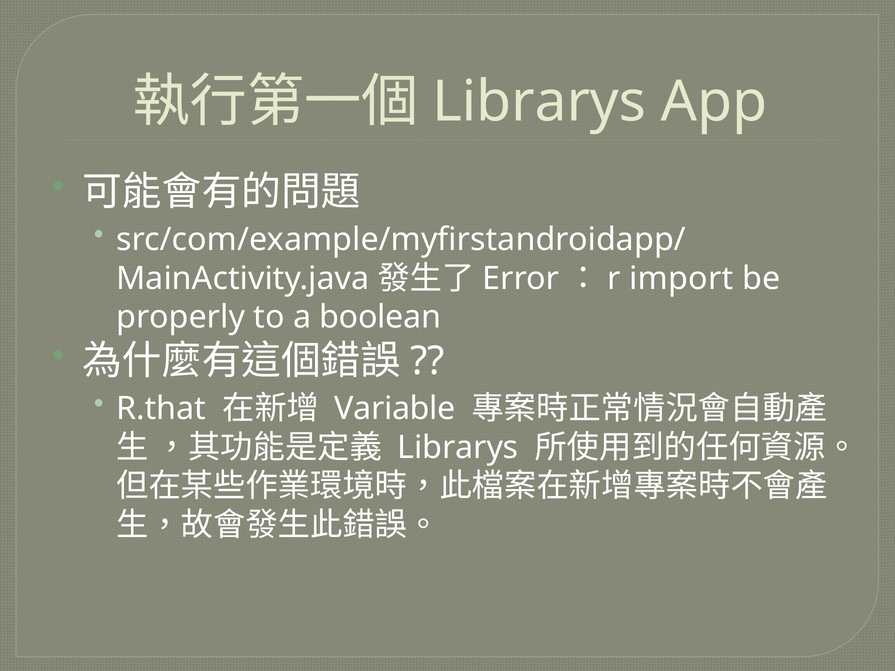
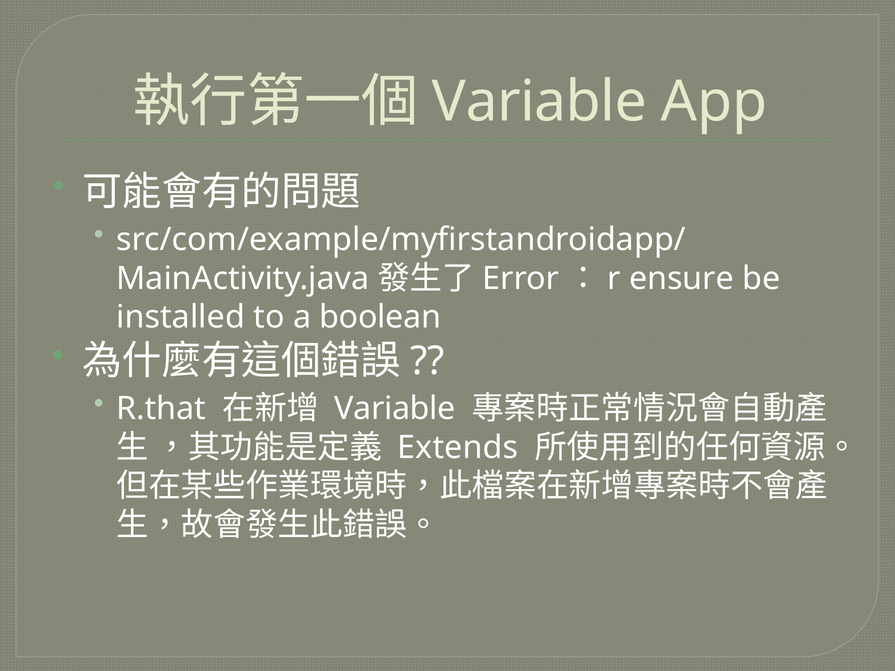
Librarys at (539, 102): Librarys -> Variable
import: import -> ensure
properly: properly -> installed
Librarys at (458, 448): Librarys -> Extends
